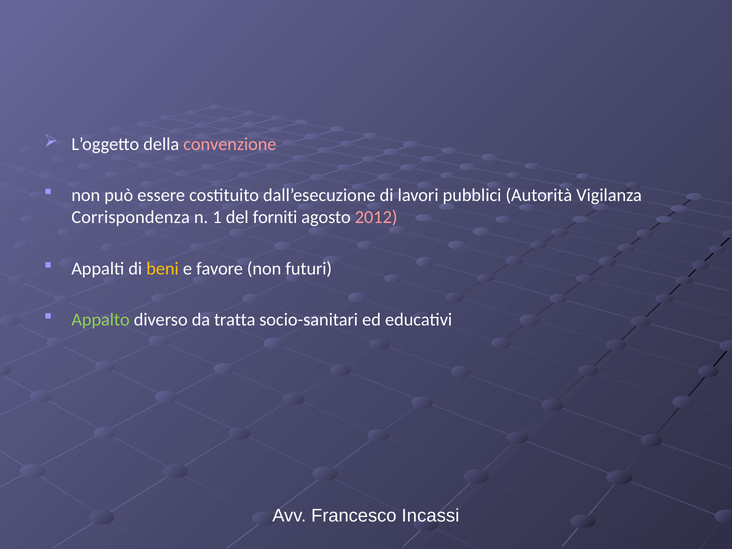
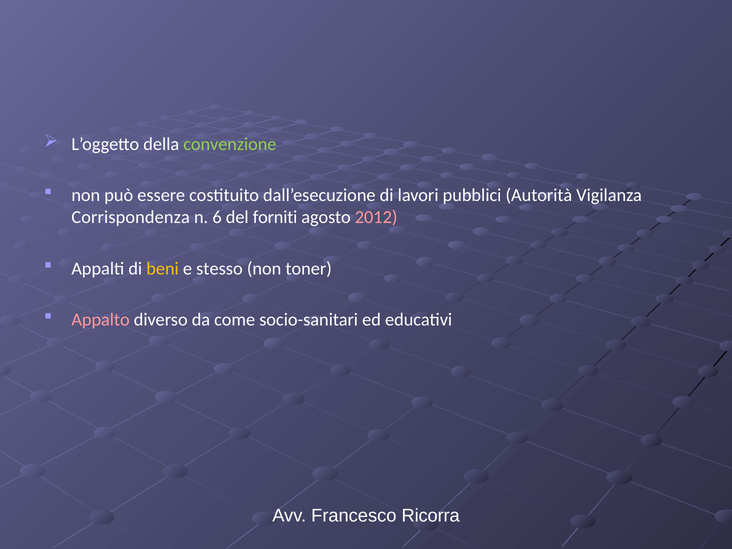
convenzione colour: pink -> light green
1: 1 -> 6
favore: favore -> stesso
futuri: futuri -> toner
Appalto colour: light green -> pink
tratta: tratta -> come
Incassi: Incassi -> Ricorra
